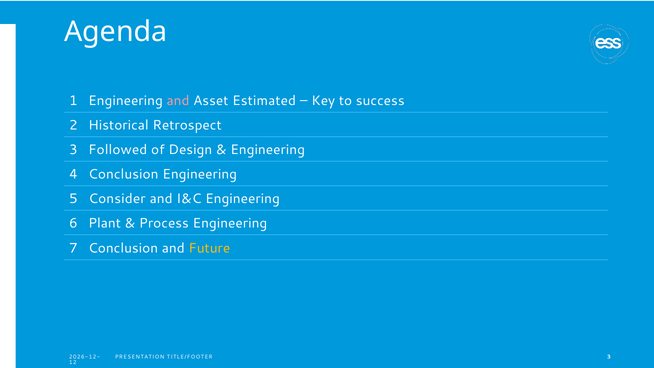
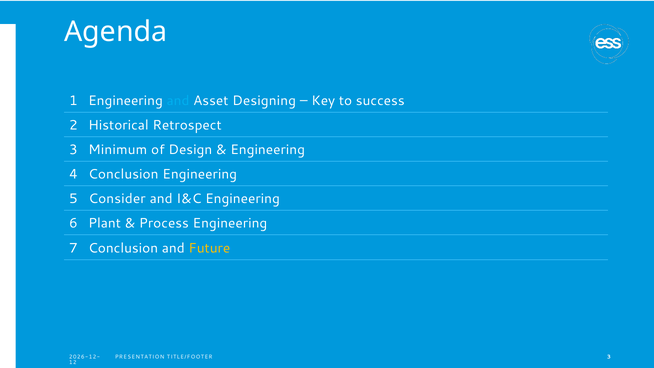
and at (178, 101) colour: pink -> light blue
Estimated: Estimated -> Designing
Followed: Followed -> Minimum
